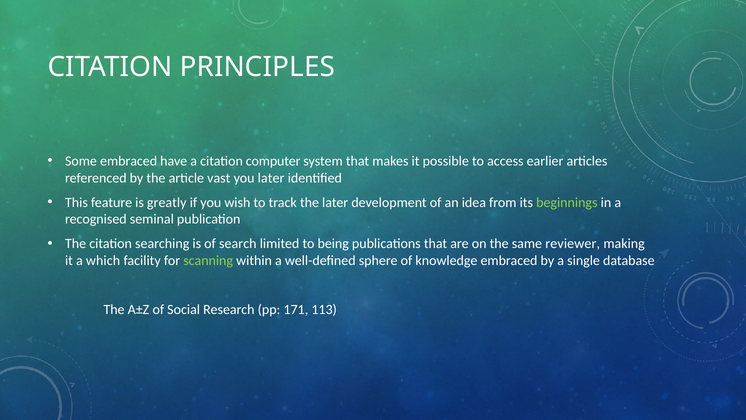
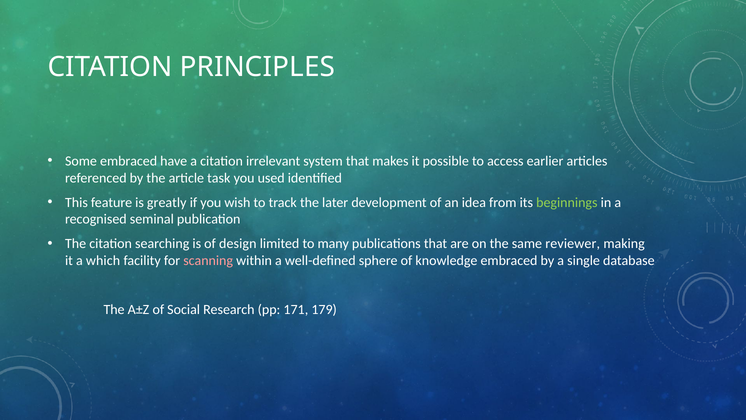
computer: computer -> irrelevant
vast: vast -> task
you later: later -> used
search: search -> design
being: being -> many
scanning colour: light green -> pink
113: 113 -> 179
